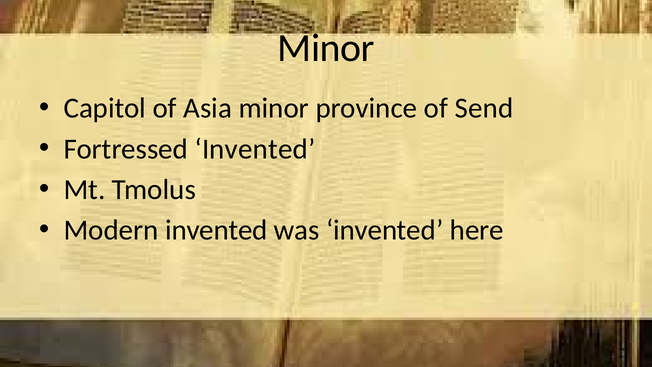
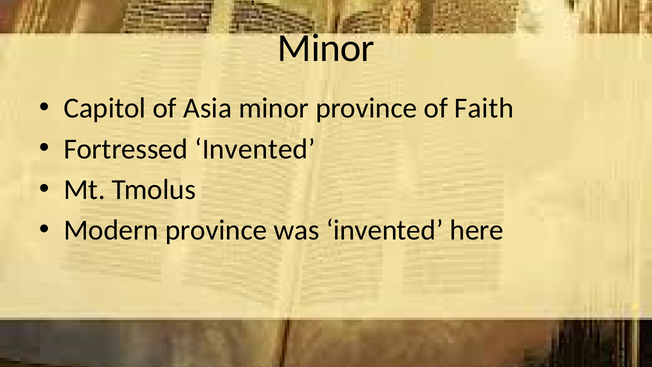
Send: Send -> Faith
Modern invented: invented -> province
